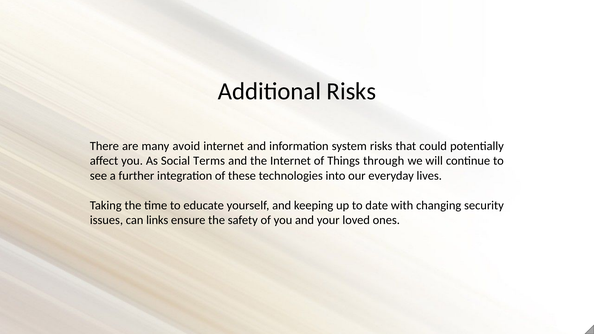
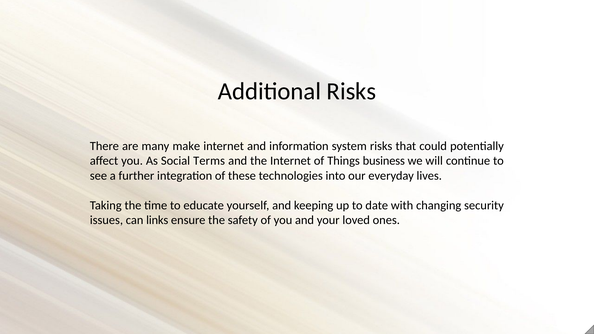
avoid: avoid -> make
through: through -> business
